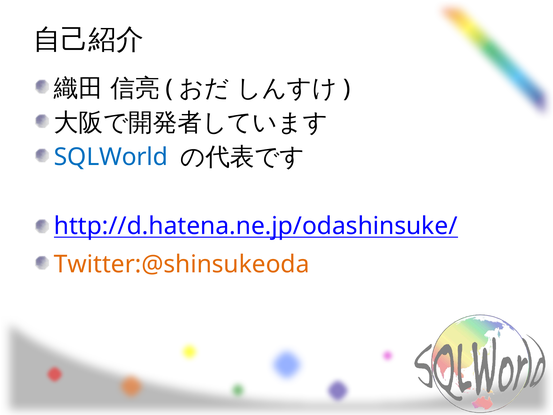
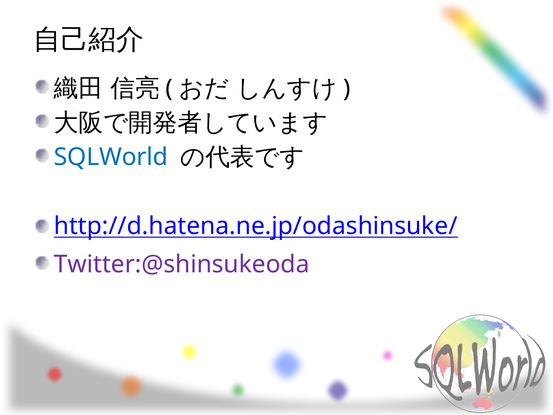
Twitter:@shinsukeoda colour: orange -> purple
